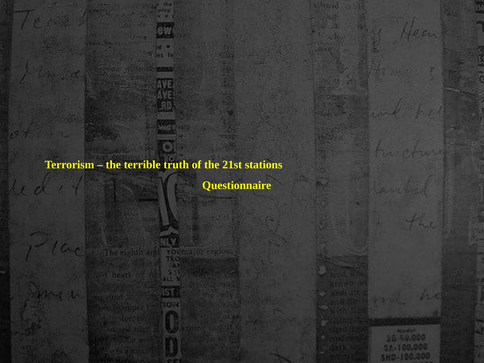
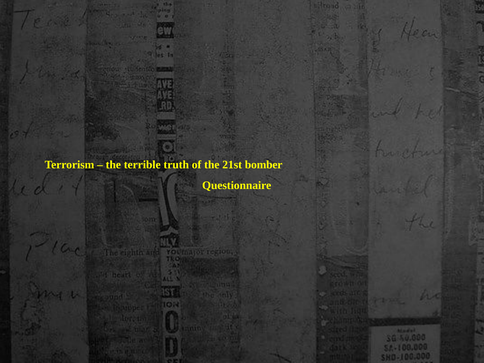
stations: stations -> bomber
